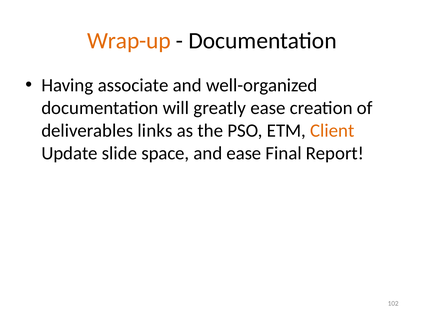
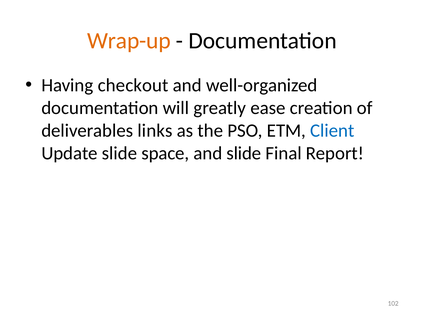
associate: associate -> checkout
Client colour: orange -> blue
and ease: ease -> slide
